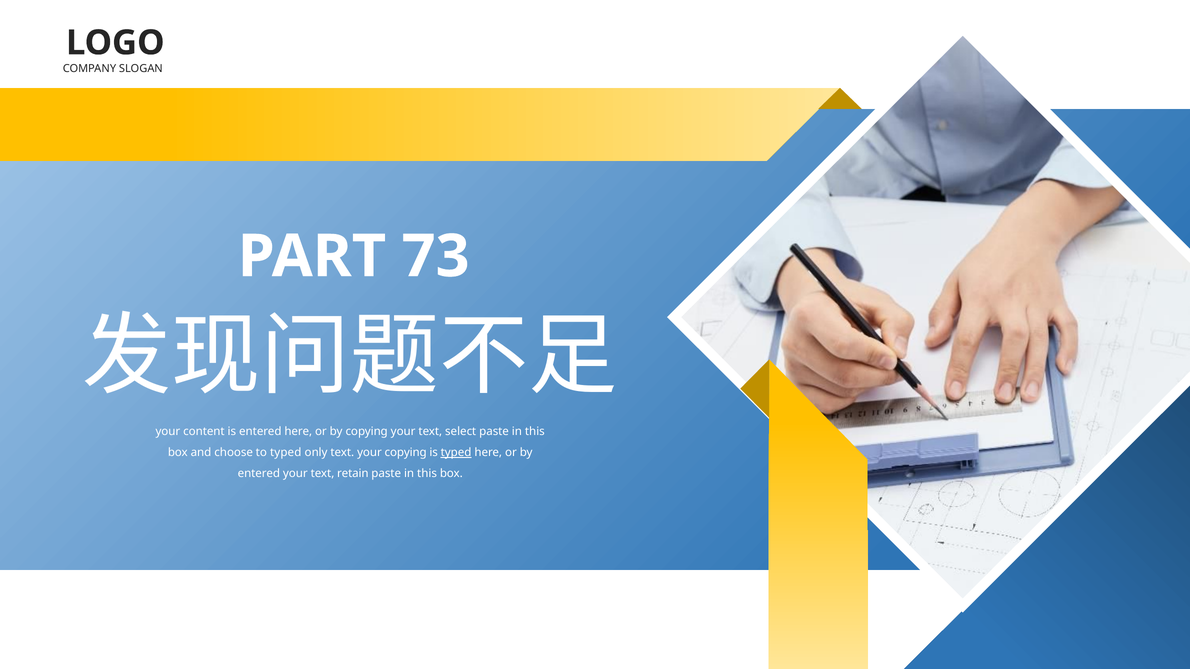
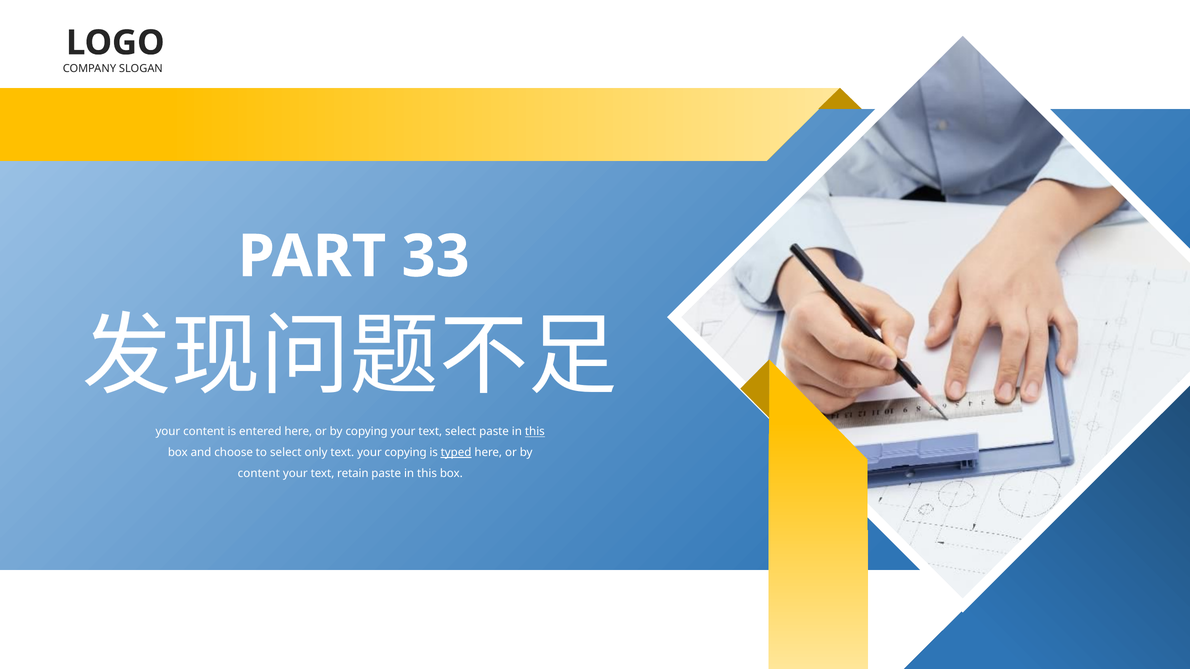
73: 73 -> 33
this at (535, 432) underline: none -> present
to typed: typed -> select
entered at (259, 474): entered -> content
